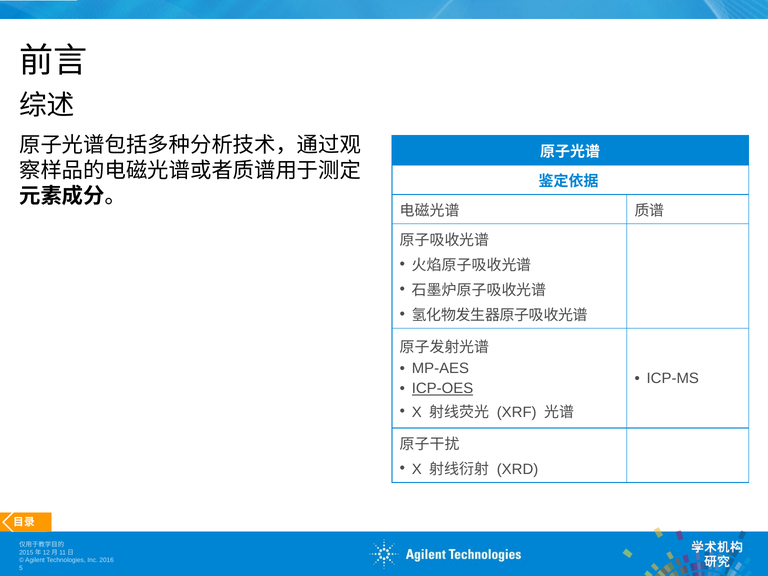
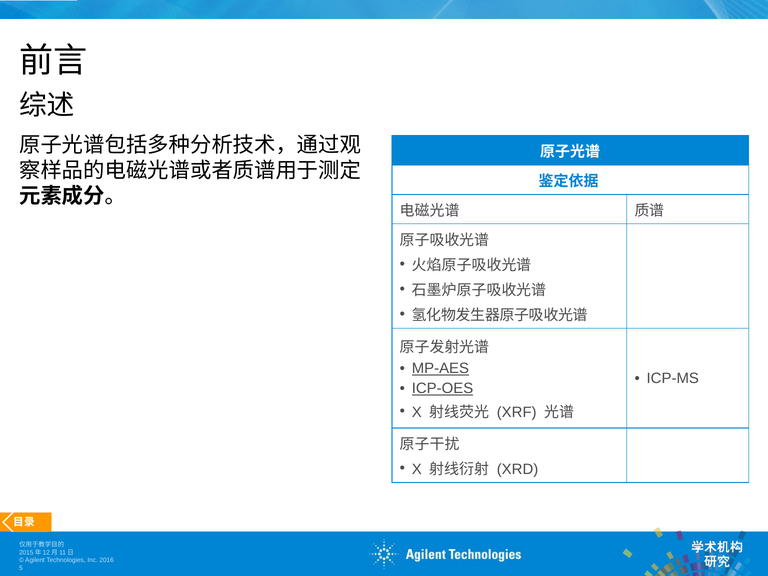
MP-AES underline: none -> present
